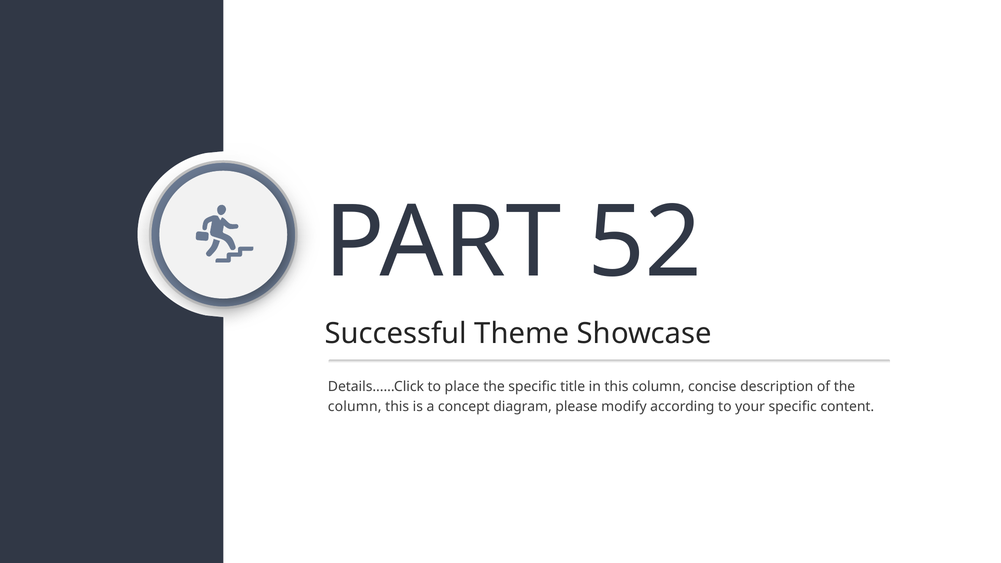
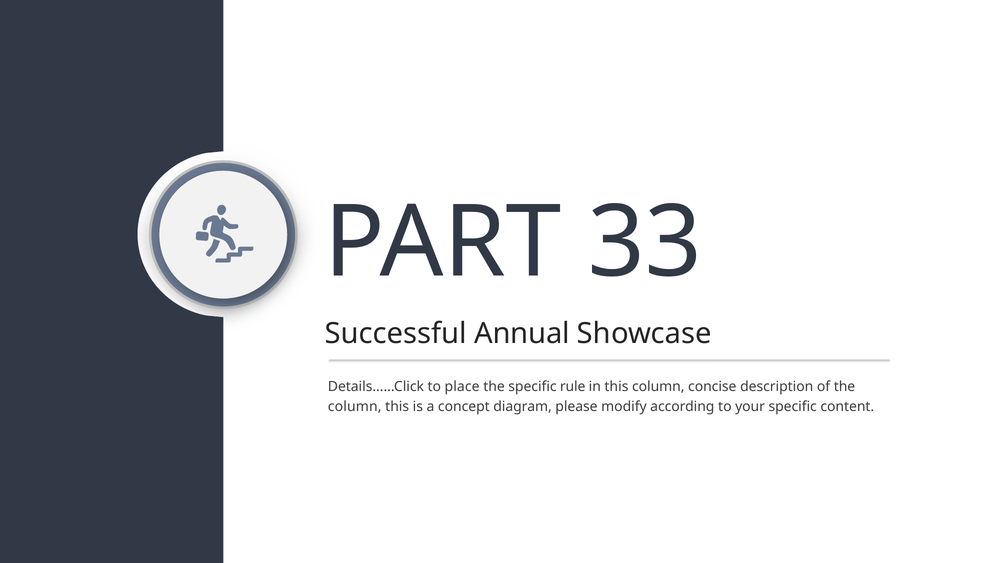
52: 52 -> 33
Theme: Theme -> Annual
title: title -> rule
